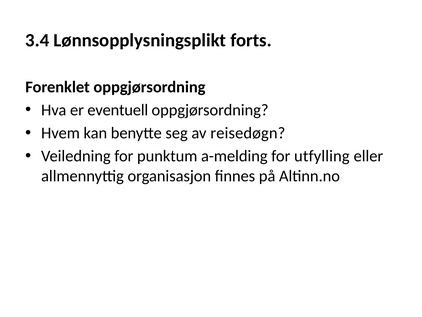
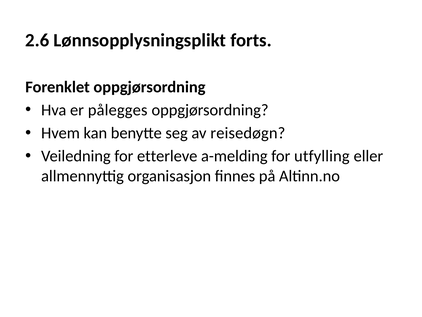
3.4: 3.4 -> 2.6
eventuell: eventuell -> pålegges
punktum: punktum -> etterleve
